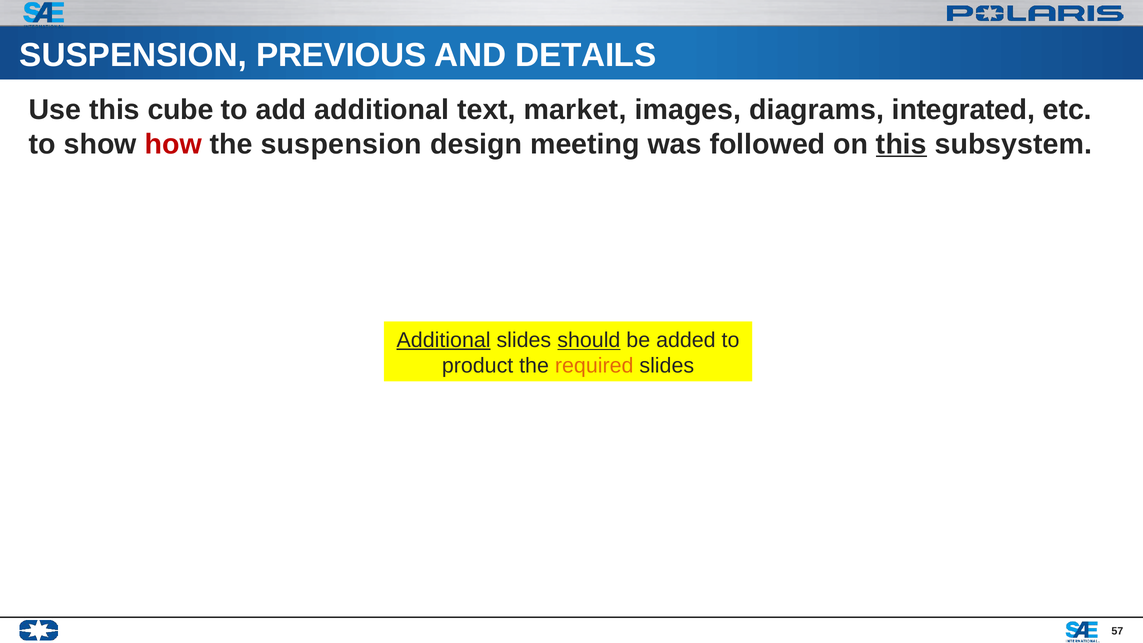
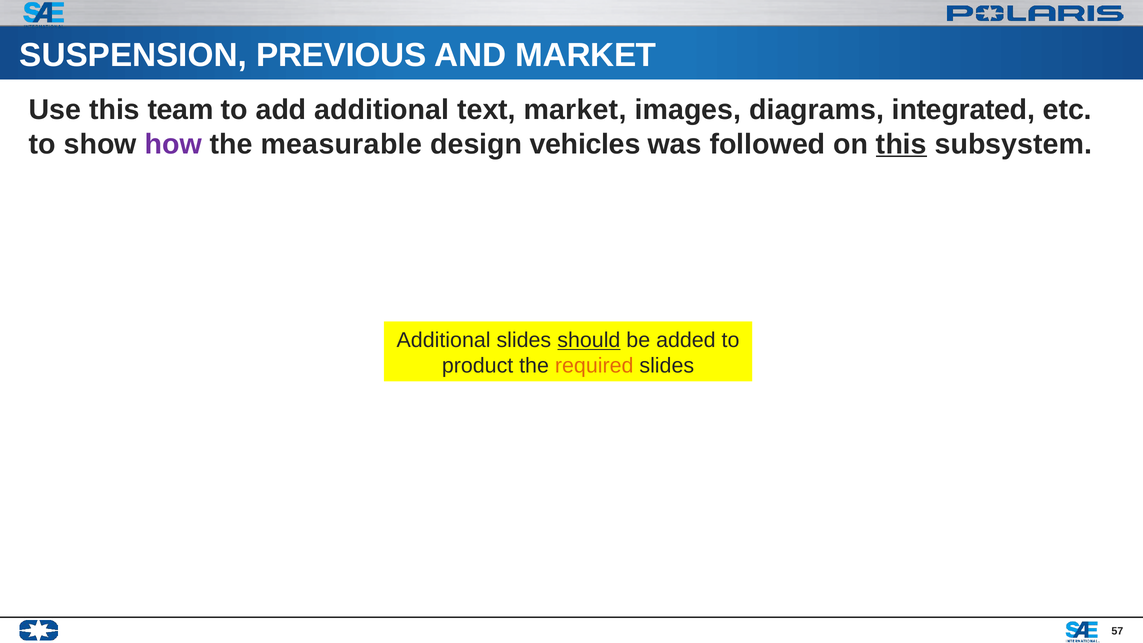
AND DETAILS: DETAILS -> MARKET
cube: cube -> team
how colour: red -> purple
the suspension: suspension -> measurable
meeting: meeting -> vehicles
Additional at (444, 340) underline: present -> none
